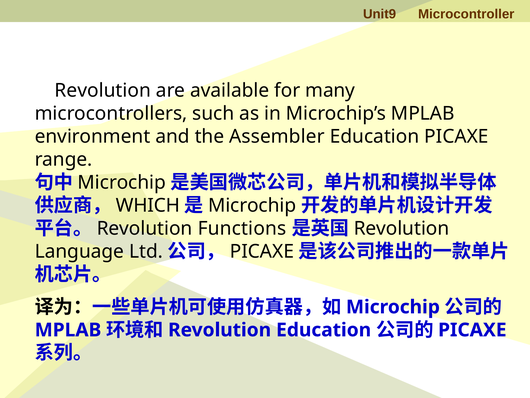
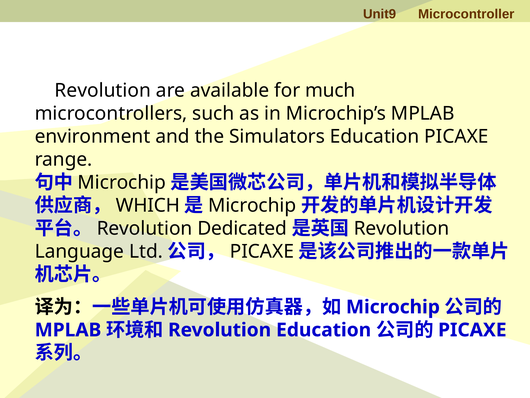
many: many -> much
Assembler: Assembler -> Simulators
Functions: Functions -> Dedicated
